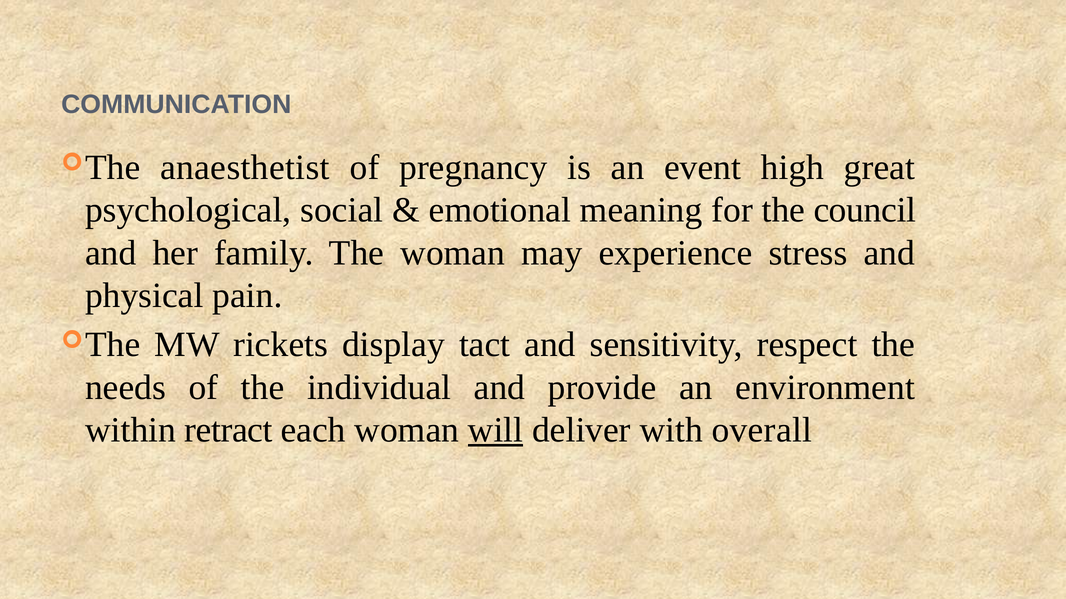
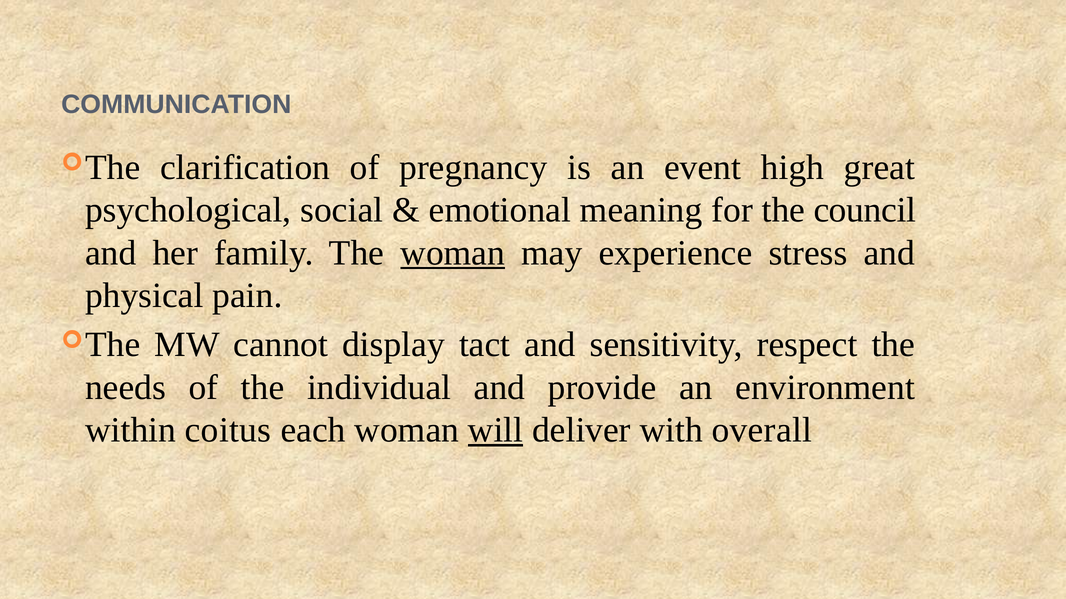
anaesthetist: anaesthetist -> clarification
woman at (453, 253) underline: none -> present
rickets: rickets -> cannot
retract: retract -> coitus
